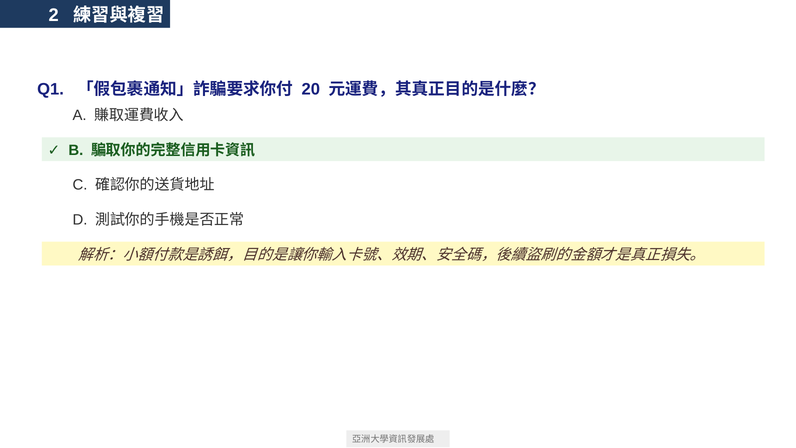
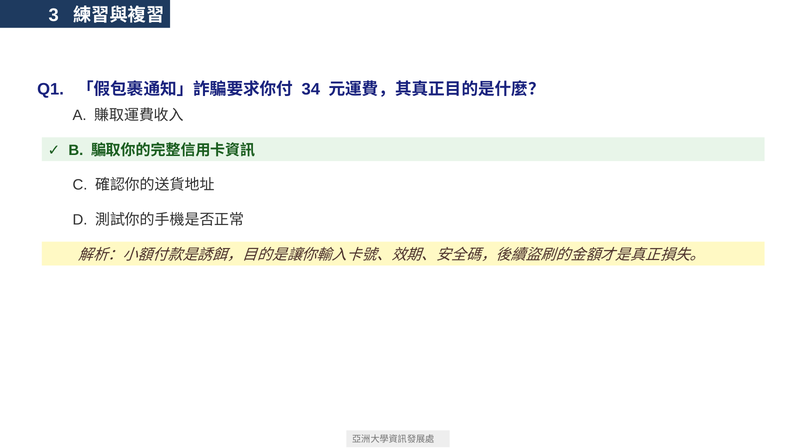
2: 2 -> 3
20: 20 -> 34
